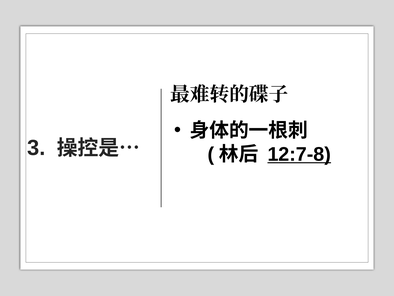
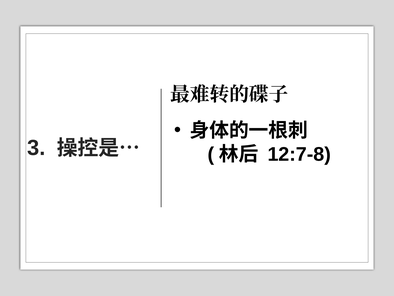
12:7-8 underline: present -> none
